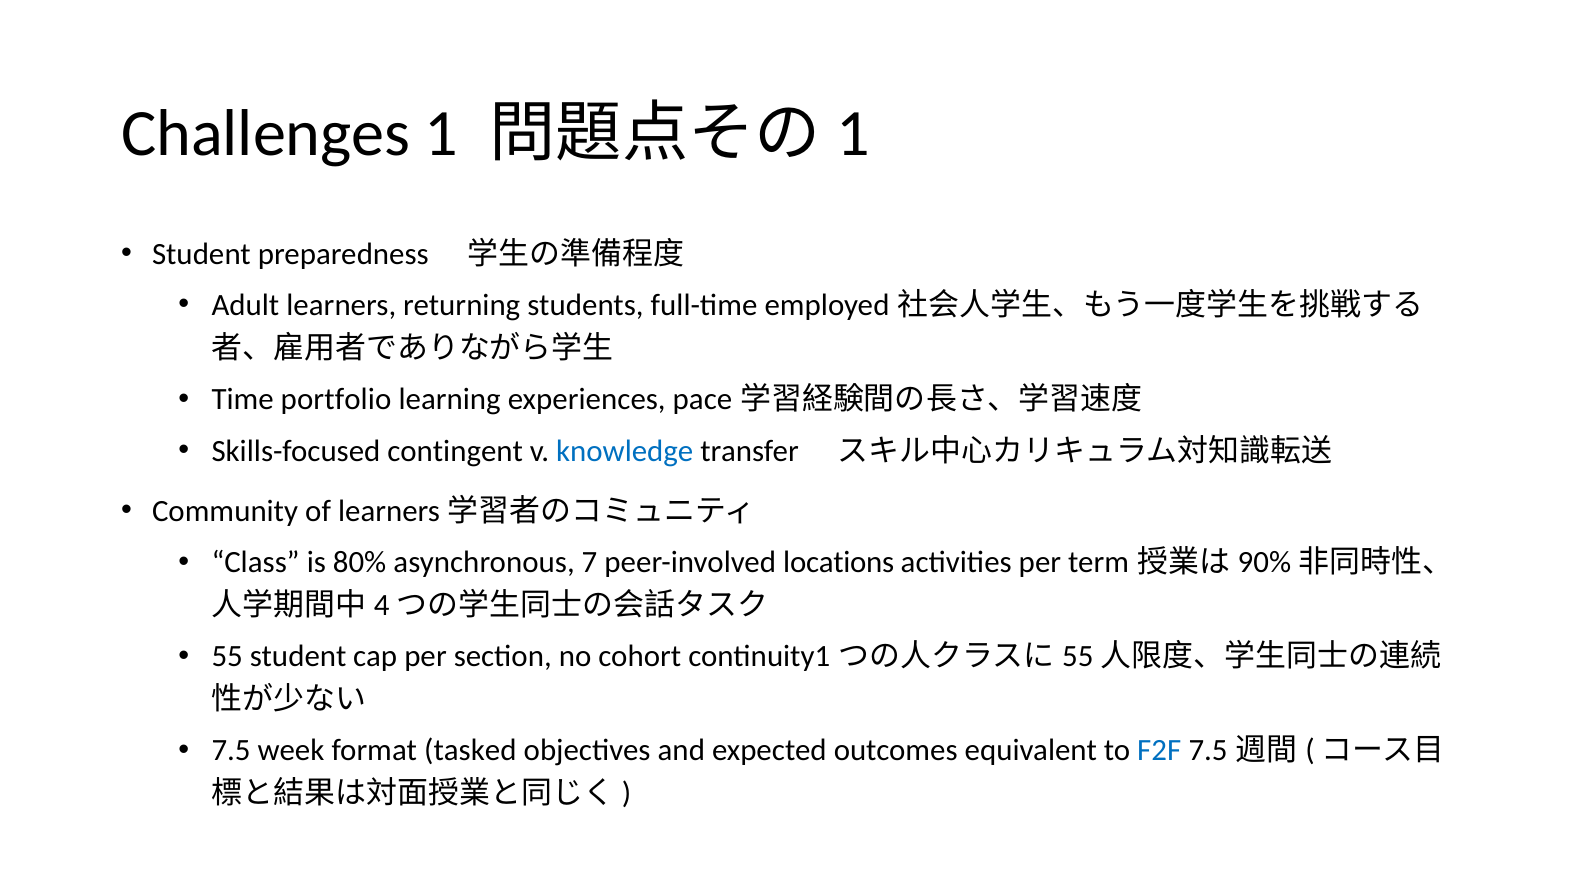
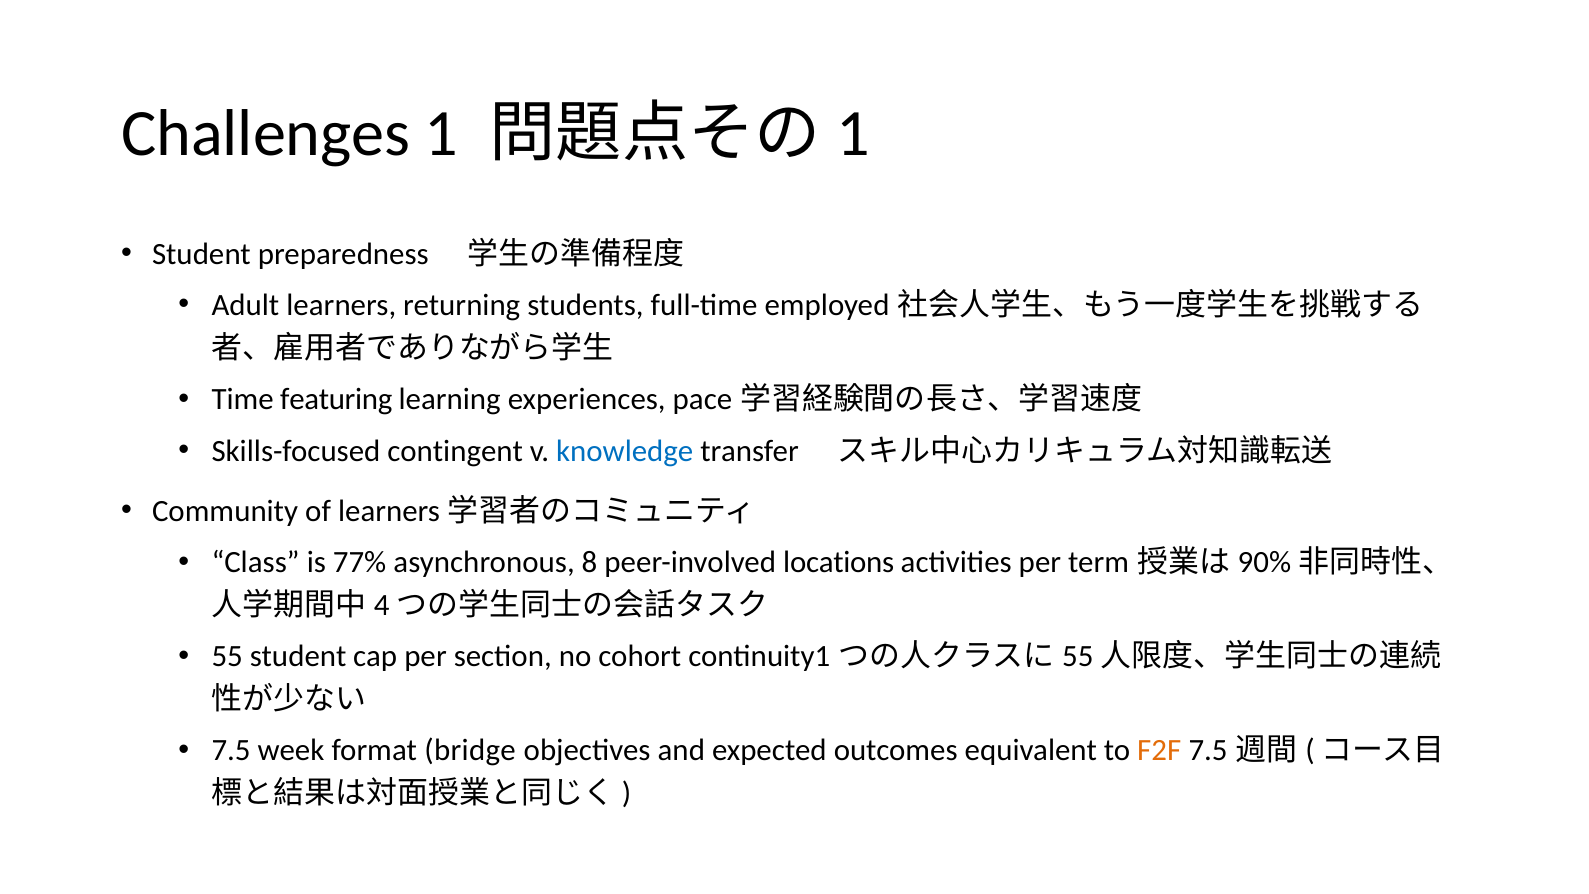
portfolio: portfolio -> featuring
80%: 80% -> 77%
7: 7 -> 8
tasked: tasked -> bridge
F2F colour: blue -> orange
